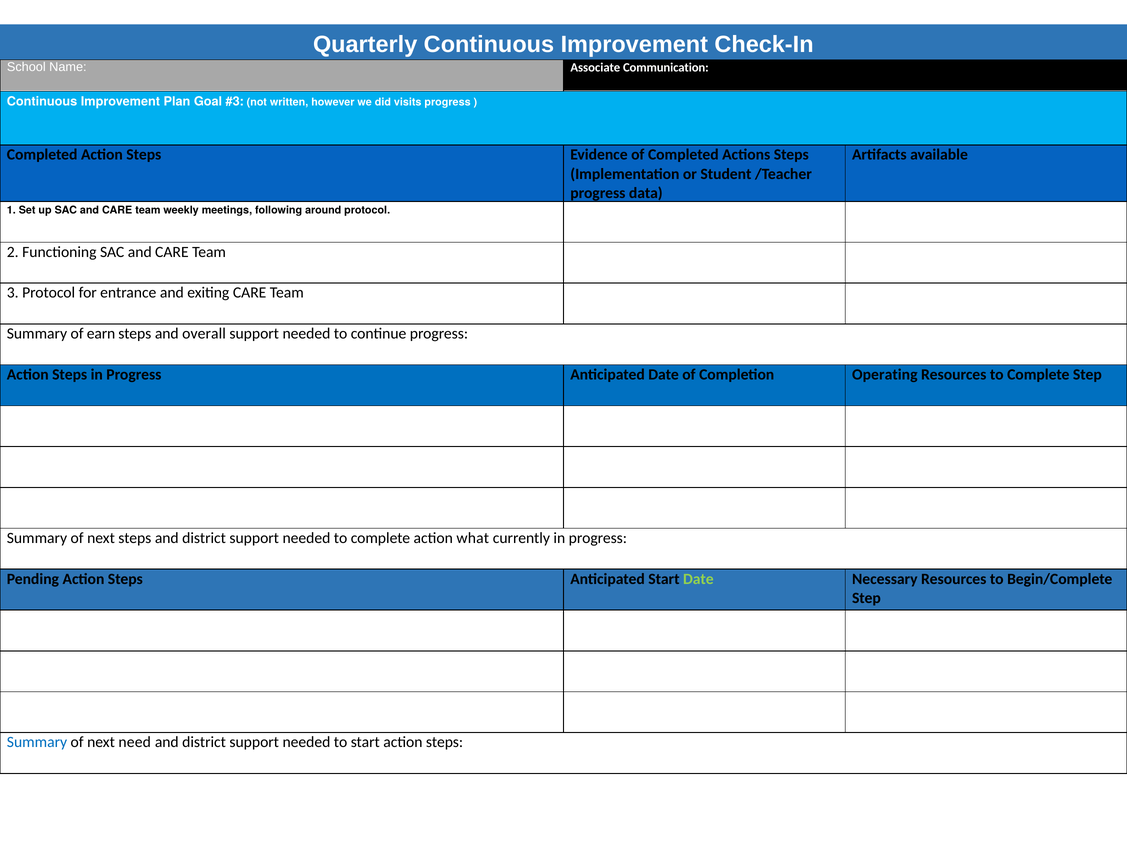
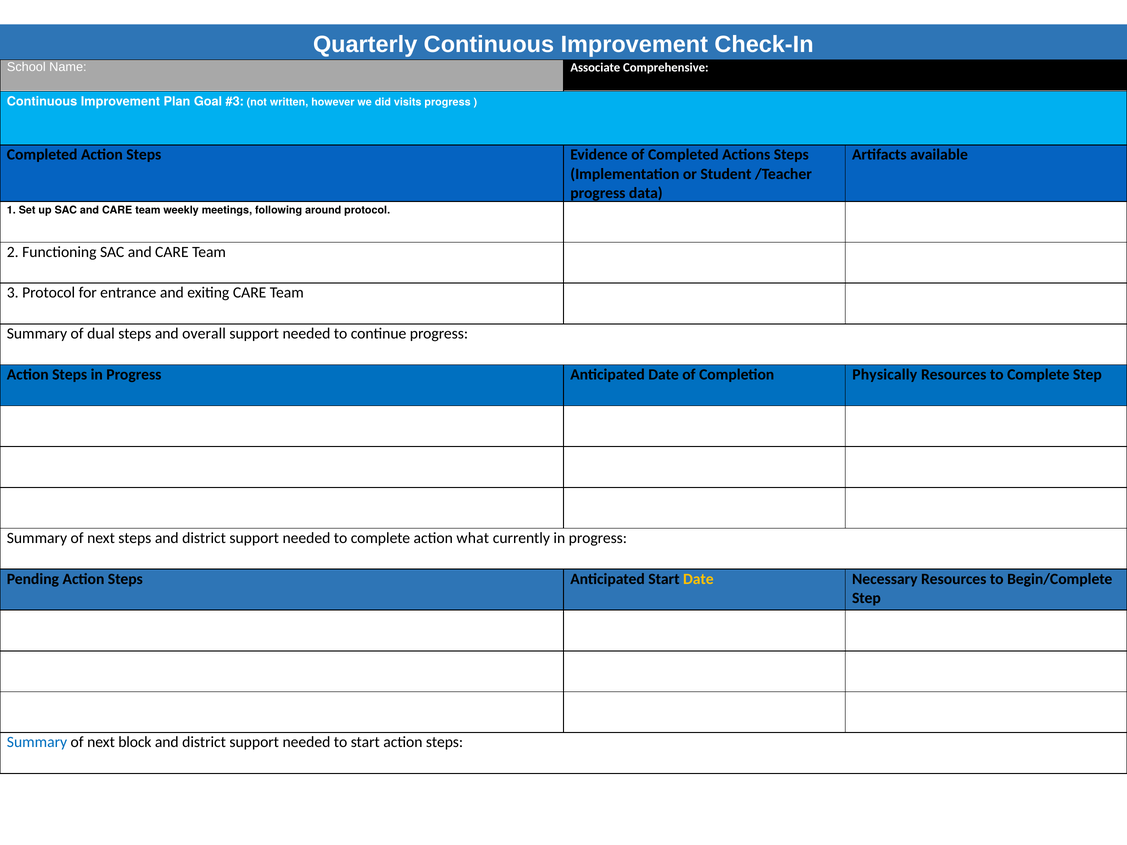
Communication: Communication -> Comprehensive
earn: earn -> dual
Operating: Operating -> Physically
Date at (698, 579) colour: light green -> yellow
need: need -> block
